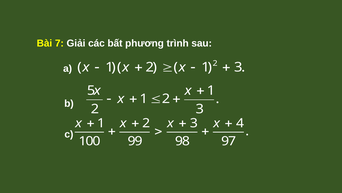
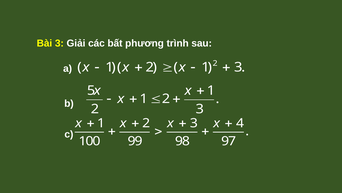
Bài 7: 7 -> 3
